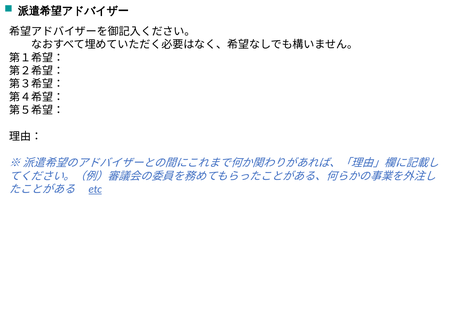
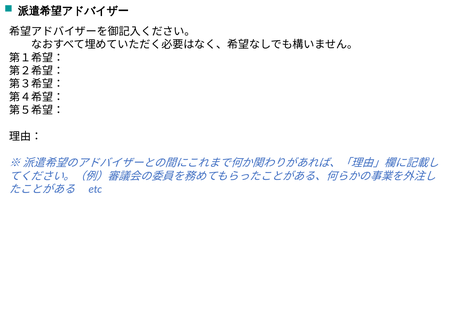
etc underline: present -> none
